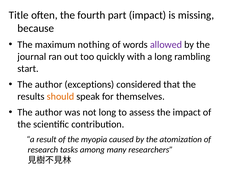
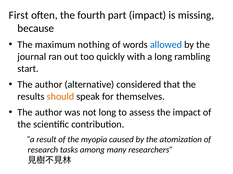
Title: Title -> First
allowed colour: purple -> blue
exceptions: exceptions -> alternative
